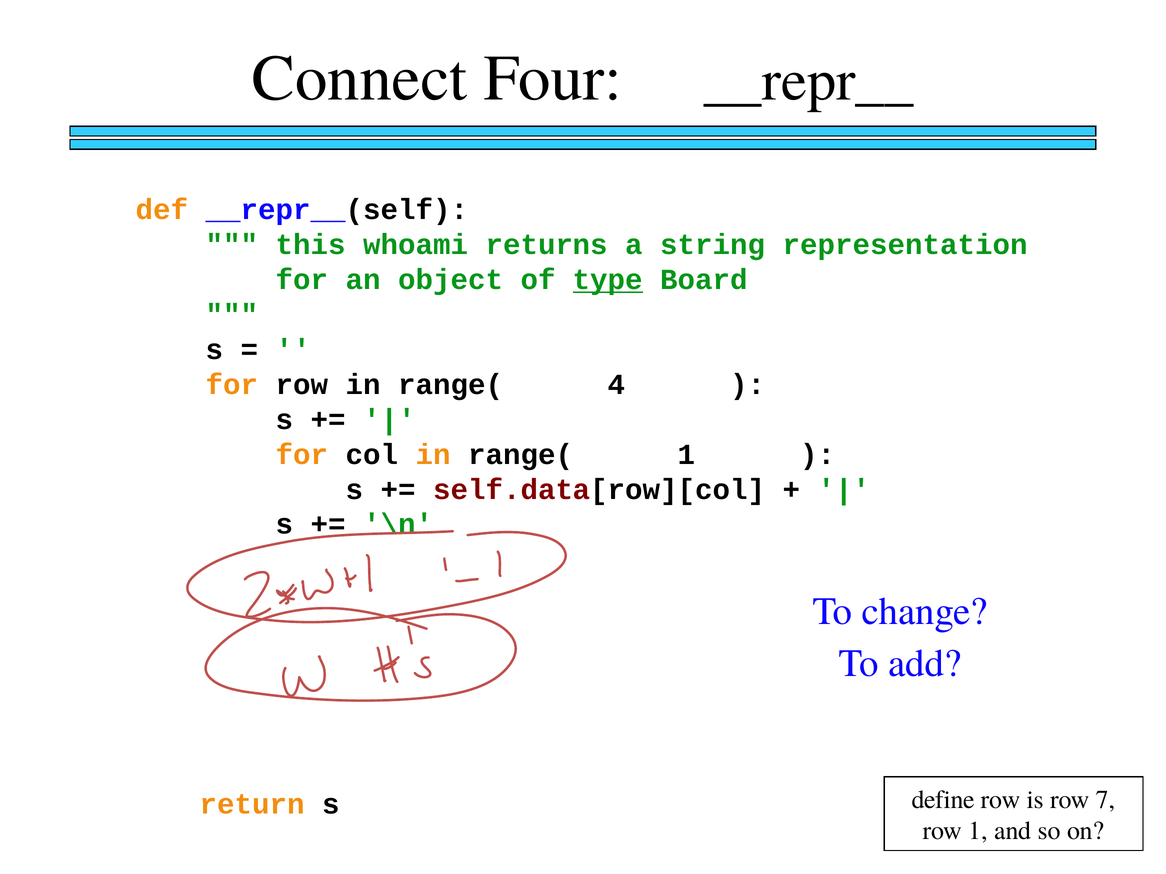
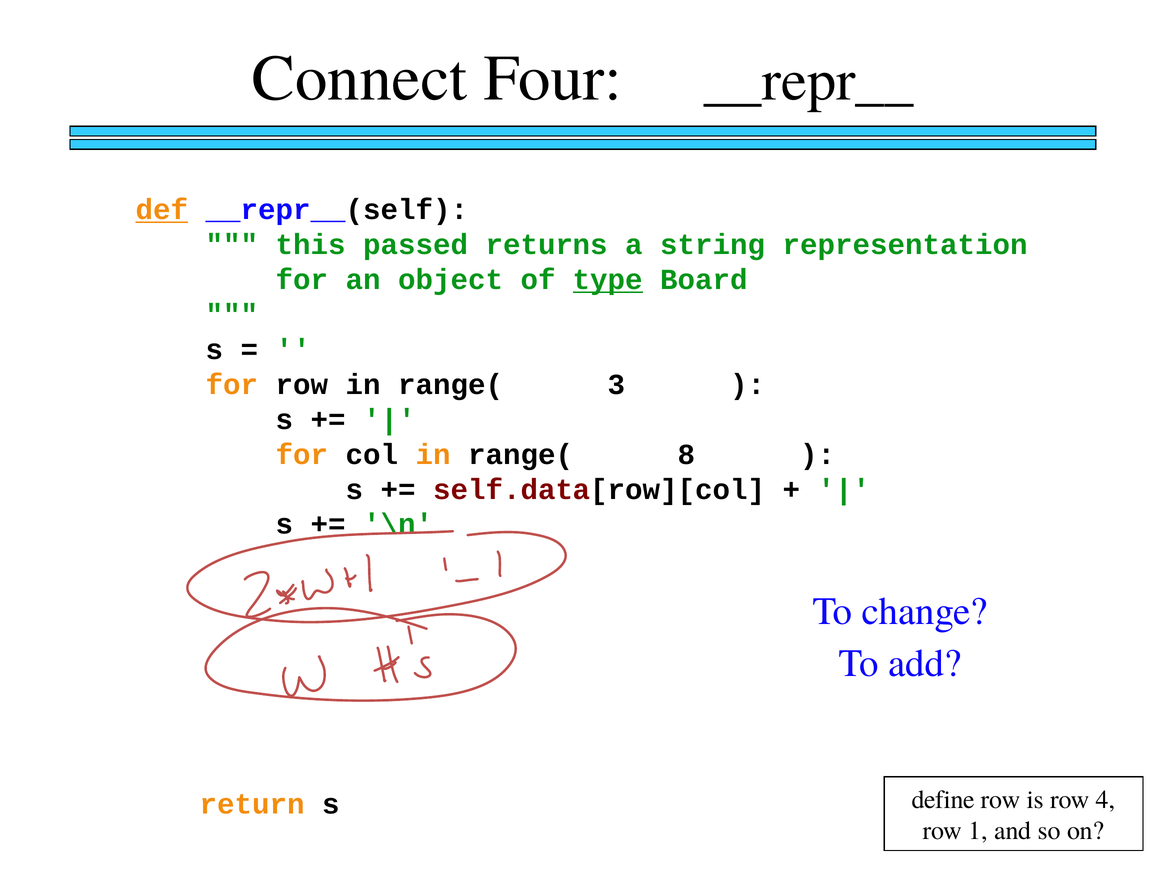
def underline: none -> present
whoami: whoami -> passed
4: 4 -> 3
range( 1: 1 -> 8
7: 7 -> 4
